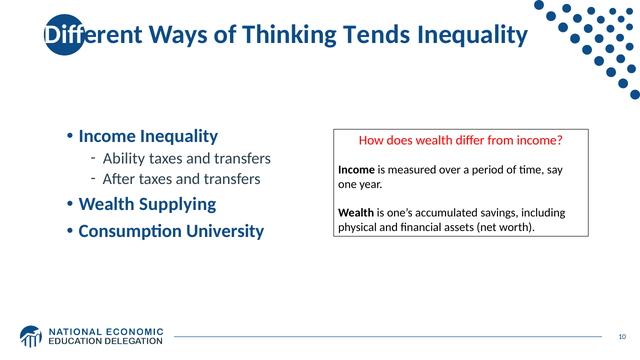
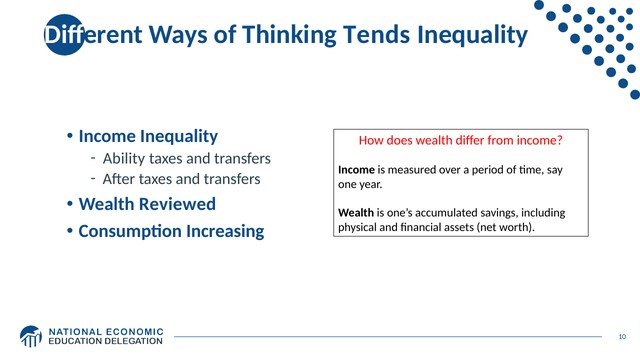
Supplying: Supplying -> Reviewed
University: University -> Increasing
